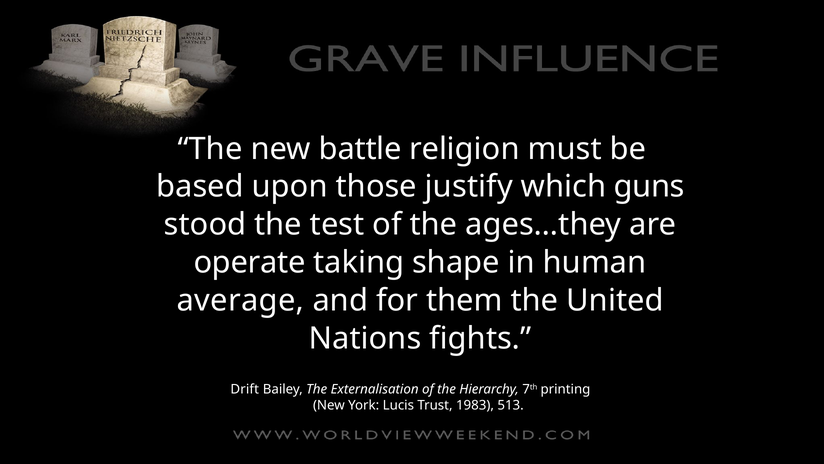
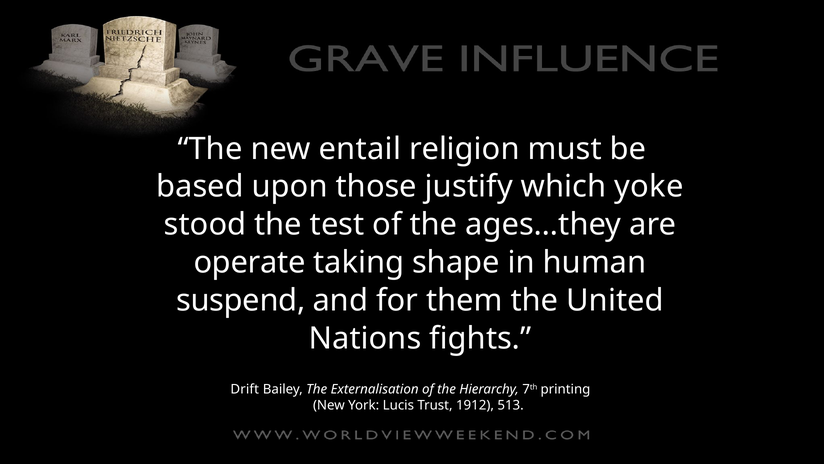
battle: battle -> entail
guns: guns -> yoke
average: average -> suspend
1983: 1983 -> 1912
